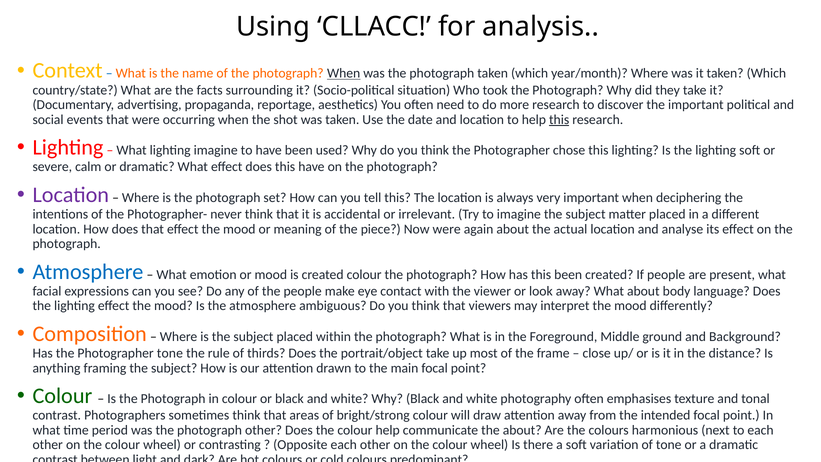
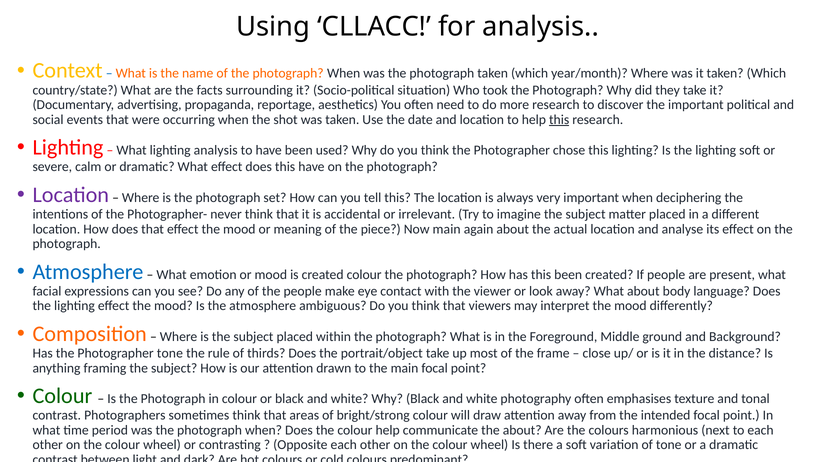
When at (344, 73) underline: present -> none
lighting imagine: imagine -> analysis
Now were: were -> main
was the photograph other: other -> when
